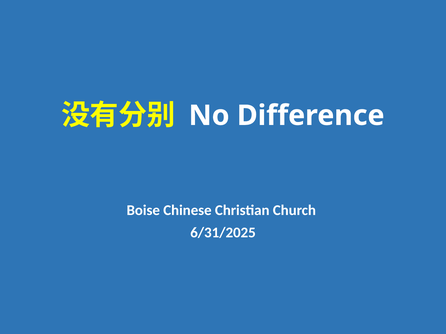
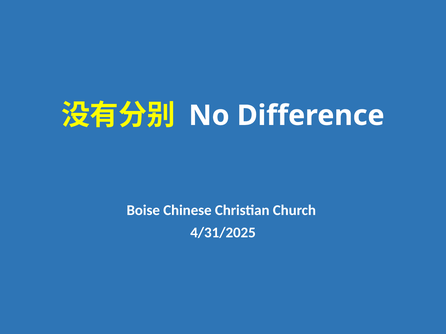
6/31/2025: 6/31/2025 -> 4/31/2025
